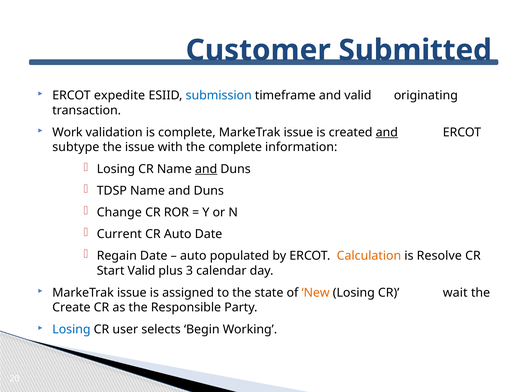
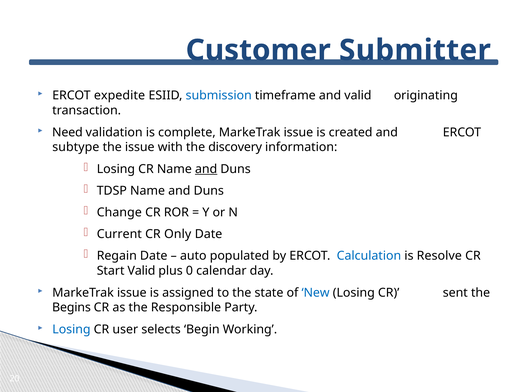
Submitted: Submitted -> Submitter
Work: Work -> Need
and at (387, 133) underline: present -> none
the complete: complete -> discovery
CR Auto: Auto -> Only
Calculation colour: orange -> blue
3: 3 -> 0
New colour: orange -> blue
wait: wait -> sent
Create: Create -> Begins
